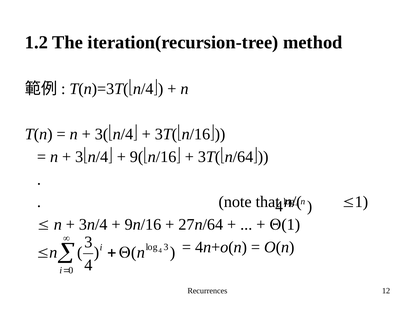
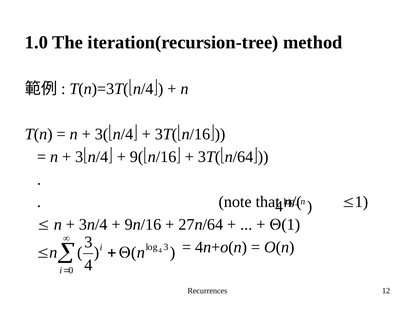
1.2: 1.2 -> 1.0
